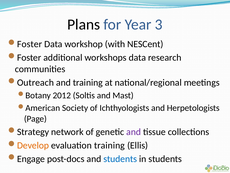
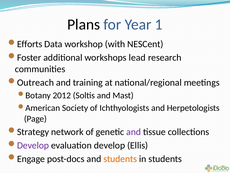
3: 3 -> 1
Foster at (30, 44): Foster -> Efforts
workshops data: data -> lead
Develop at (33, 145) colour: orange -> purple
evaluation training: training -> develop
students at (120, 158) colour: blue -> orange
